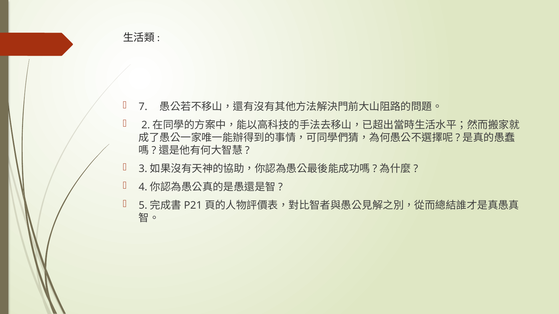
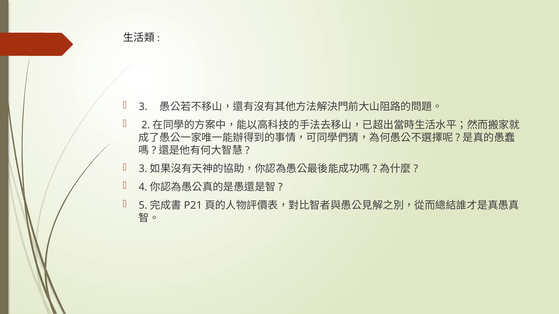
7: 7 -> 3
